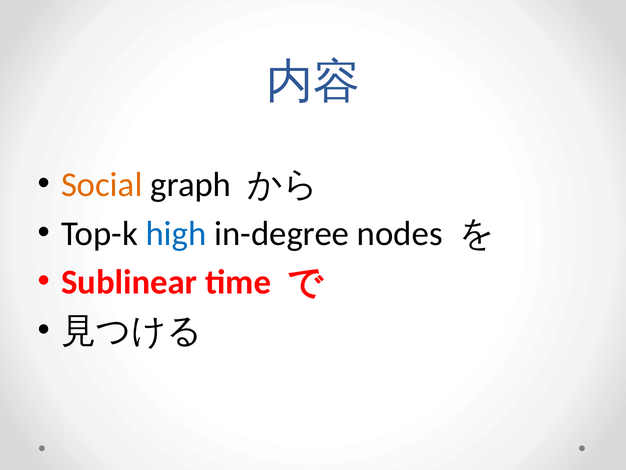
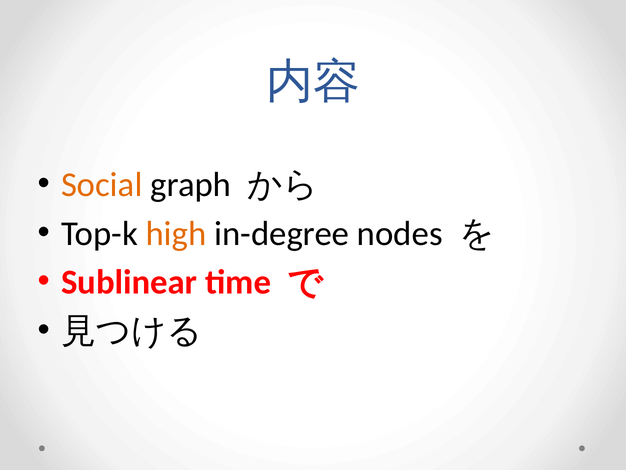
high colour: blue -> orange
